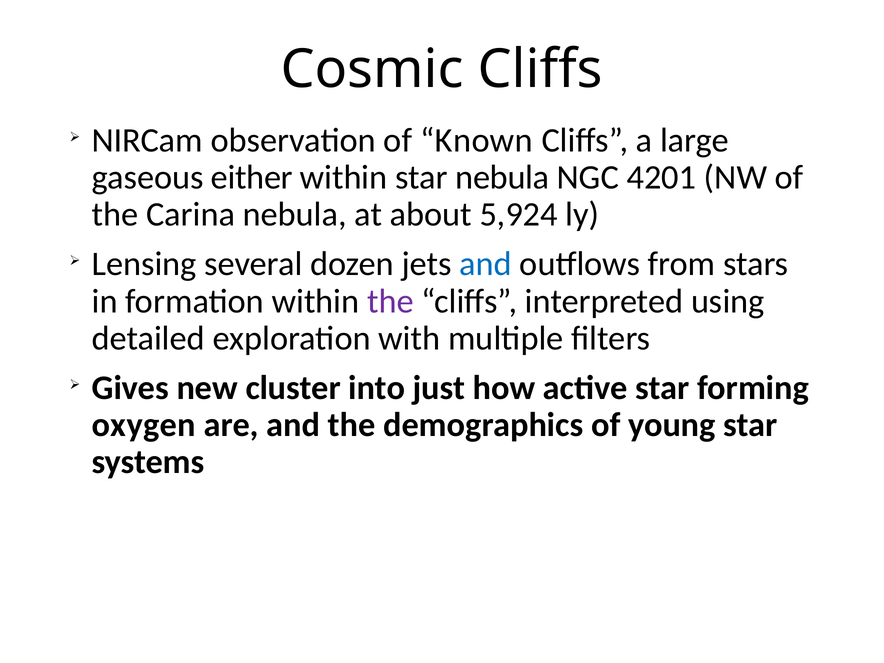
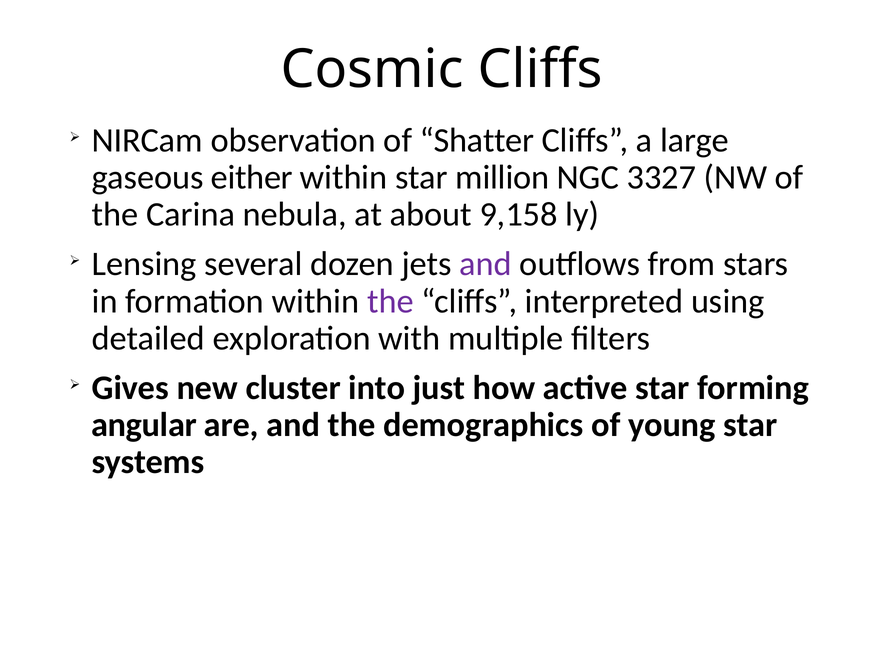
Known: Known -> Shatter
star nebula: nebula -> million
4201: 4201 -> 3327
5,924: 5,924 -> 9,158
and at (486, 264) colour: blue -> purple
oxygen: oxygen -> angular
